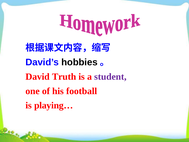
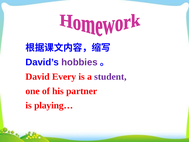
hobbies colour: black -> purple
Truth: Truth -> Every
football: football -> partner
